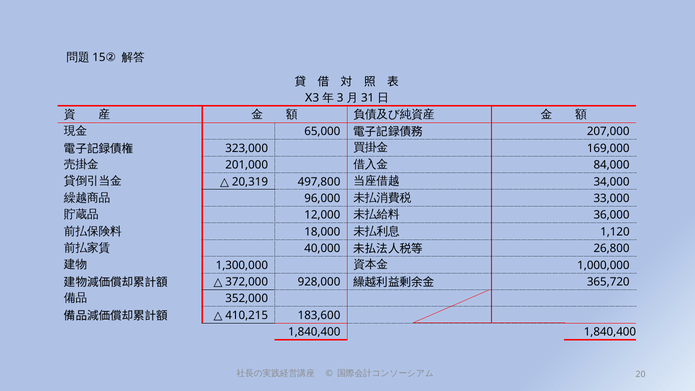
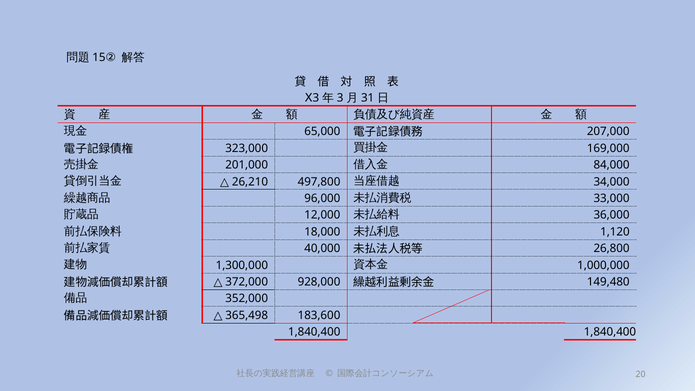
20,319: 20,319 -> 26,210
365,720: 365,720 -> 149,480
410,215: 410,215 -> 365,498
